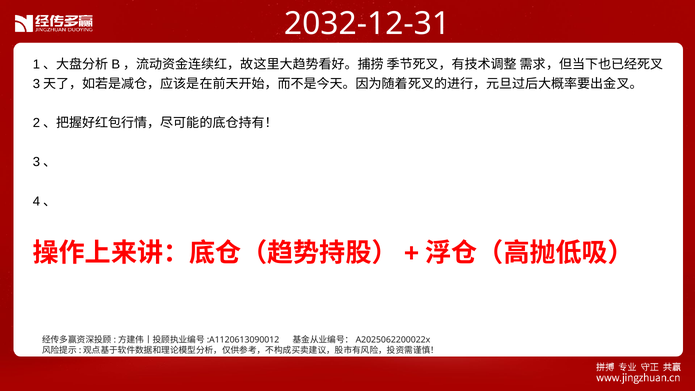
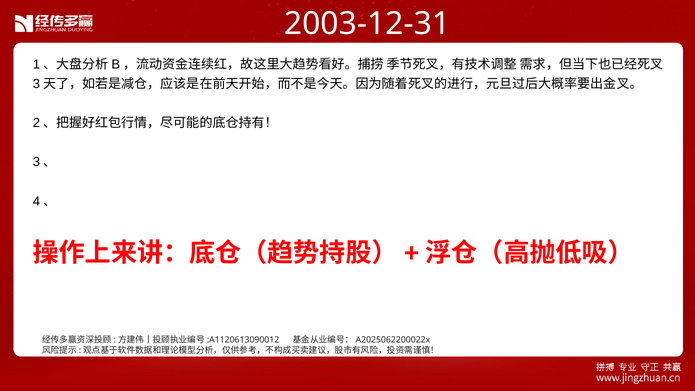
2032-12-31: 2032-12-31 -> 2003-12-31
